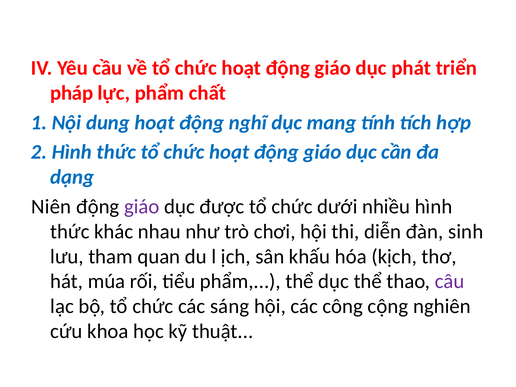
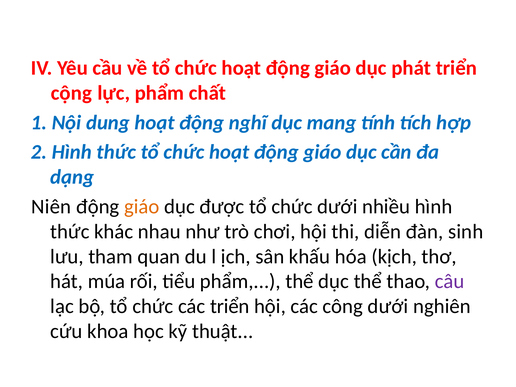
pháp: pháp -> cộng
giáo at (142, 207) colour: purple -> orange
các sáng: sáng -> triển
công cộng: cộng -> dưới
